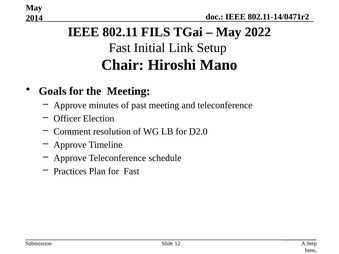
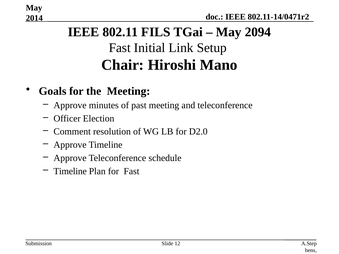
2022: 2022 -> 2094
Practices at (70, 171): Practices -> Timeline
